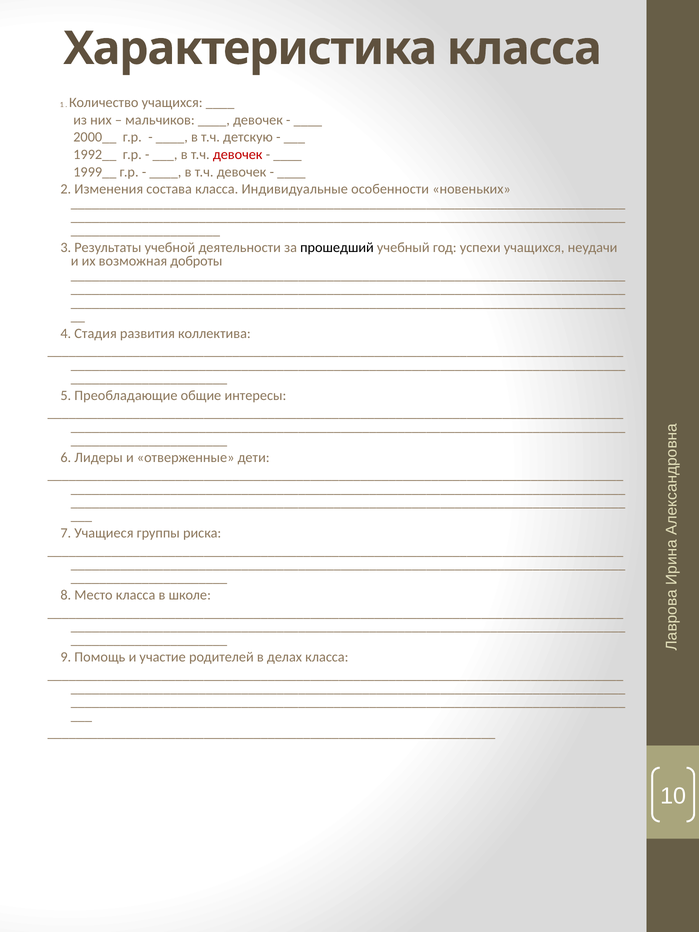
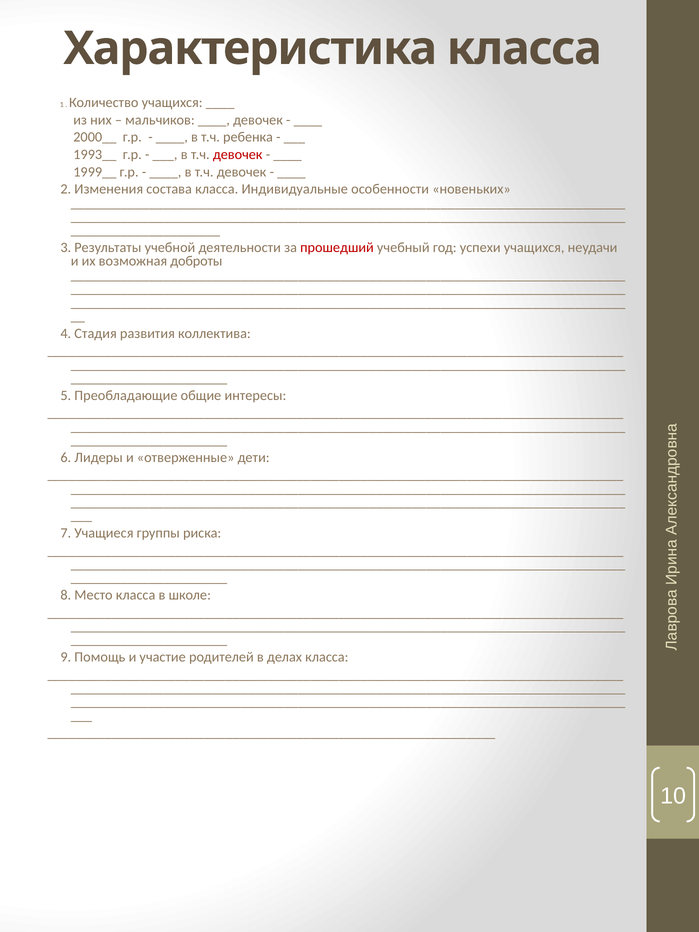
детскую: детскую -> ребенка
1992__: 1992__ -> 1993__
прошедший colour: black -> red
